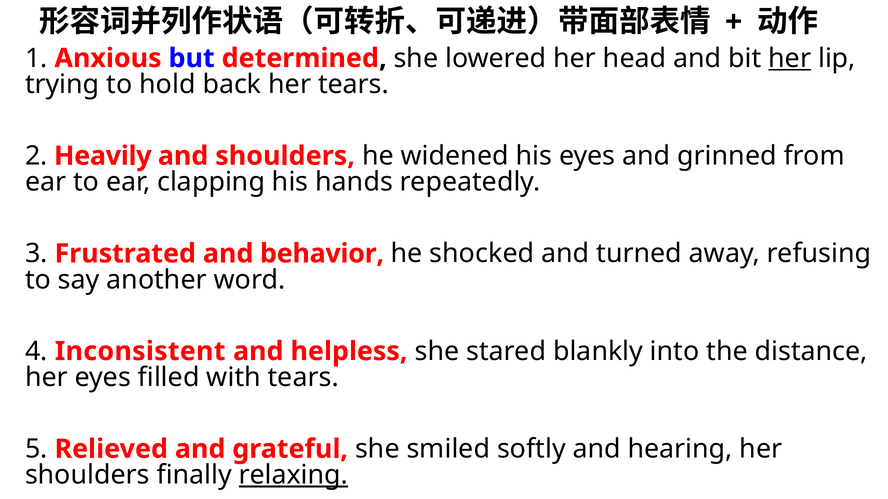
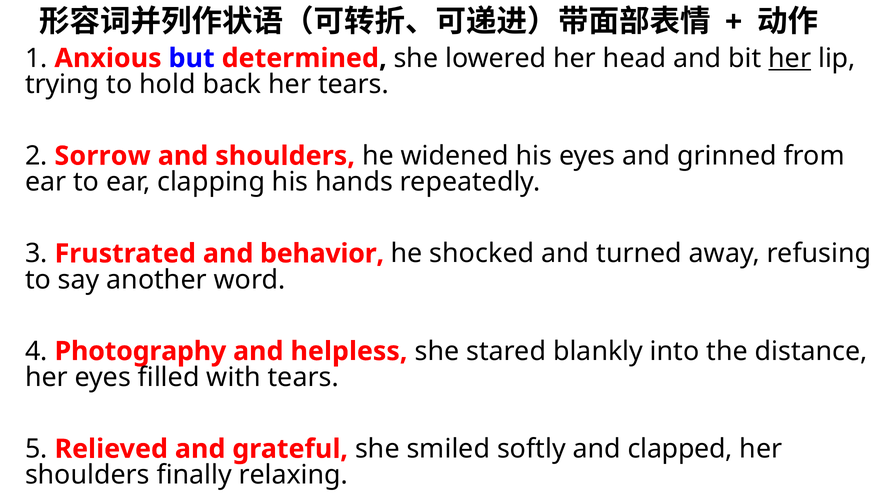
Heavily: Heavily -> Sorrow
Inconsistent: Inconsistent -> Photography
hearing: hearing -> clapped
relaxing underline: present -> none
